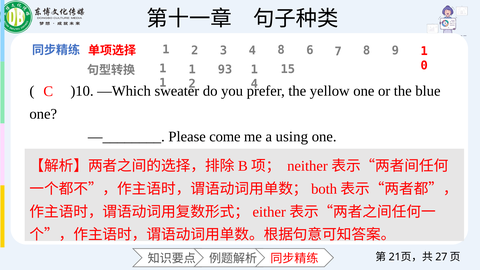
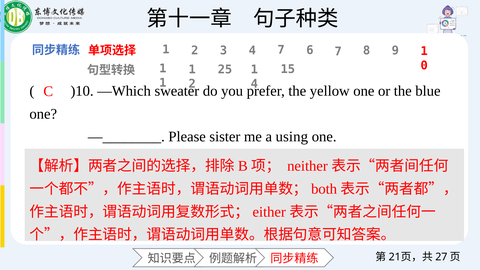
4 8: 8 -> 7
93: 93 -> 25
come: come -> sister
